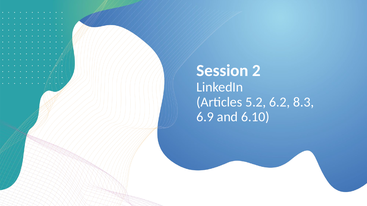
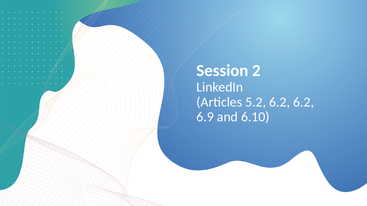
6.2 8.3: 8.3 -> 6.2
